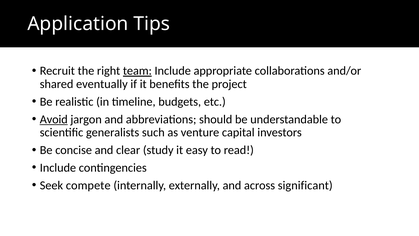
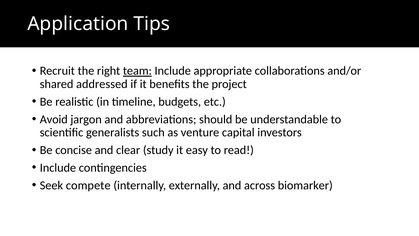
eventually: eventually -> addressed
Avoid underline: present -> none
significant: significant -> biomarker
